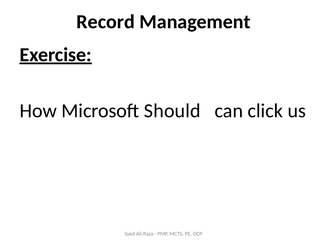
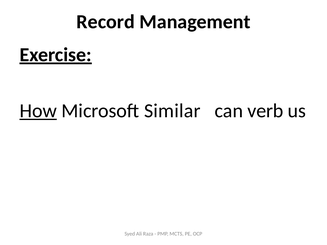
How underline: none -> present
Should: Should -> Similar
click: click -> verb
